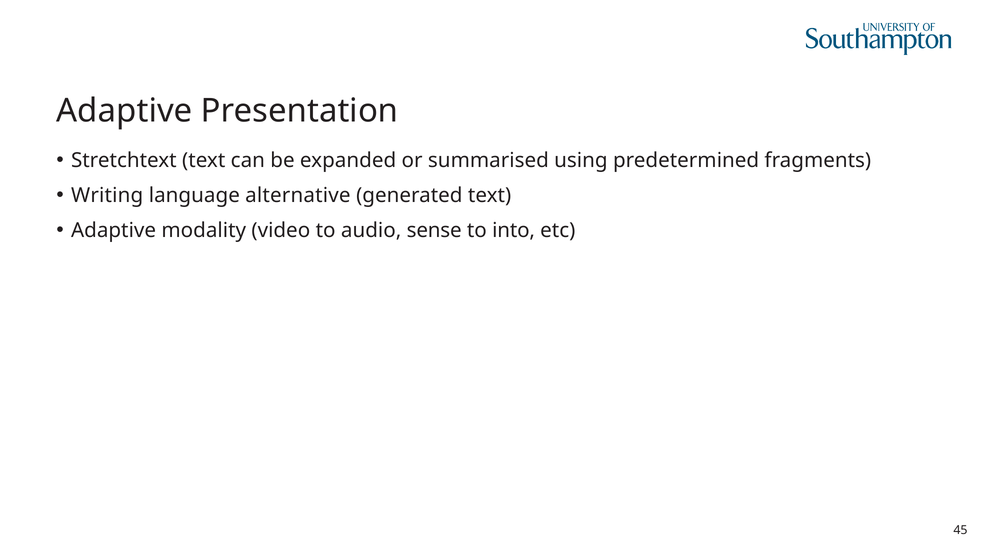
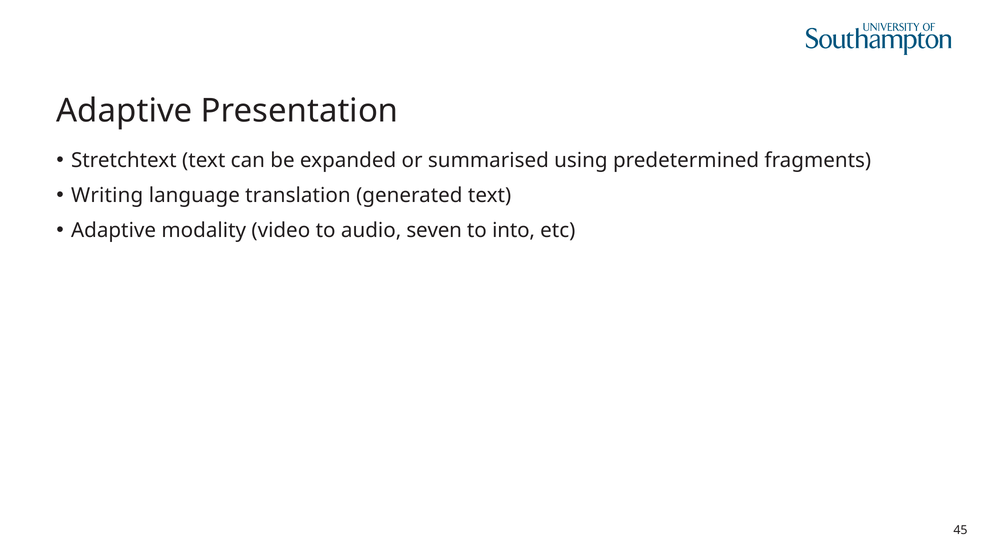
alternative: alternative -> translation
sense: sense -> seven
